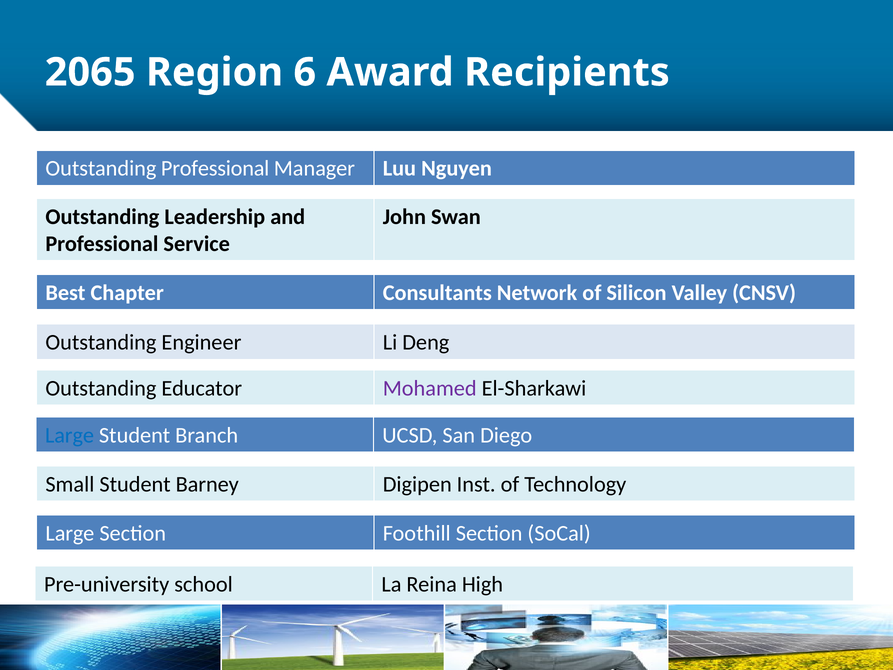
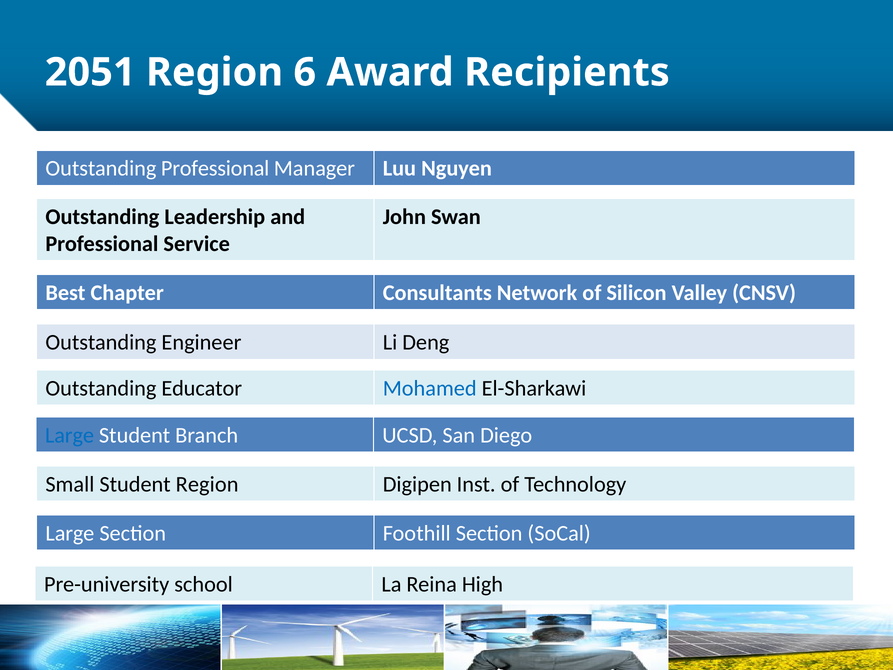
2065: 2065 -> 2051
Mohamed colour: purple -> blue
Student Barney: Barney -> Region
